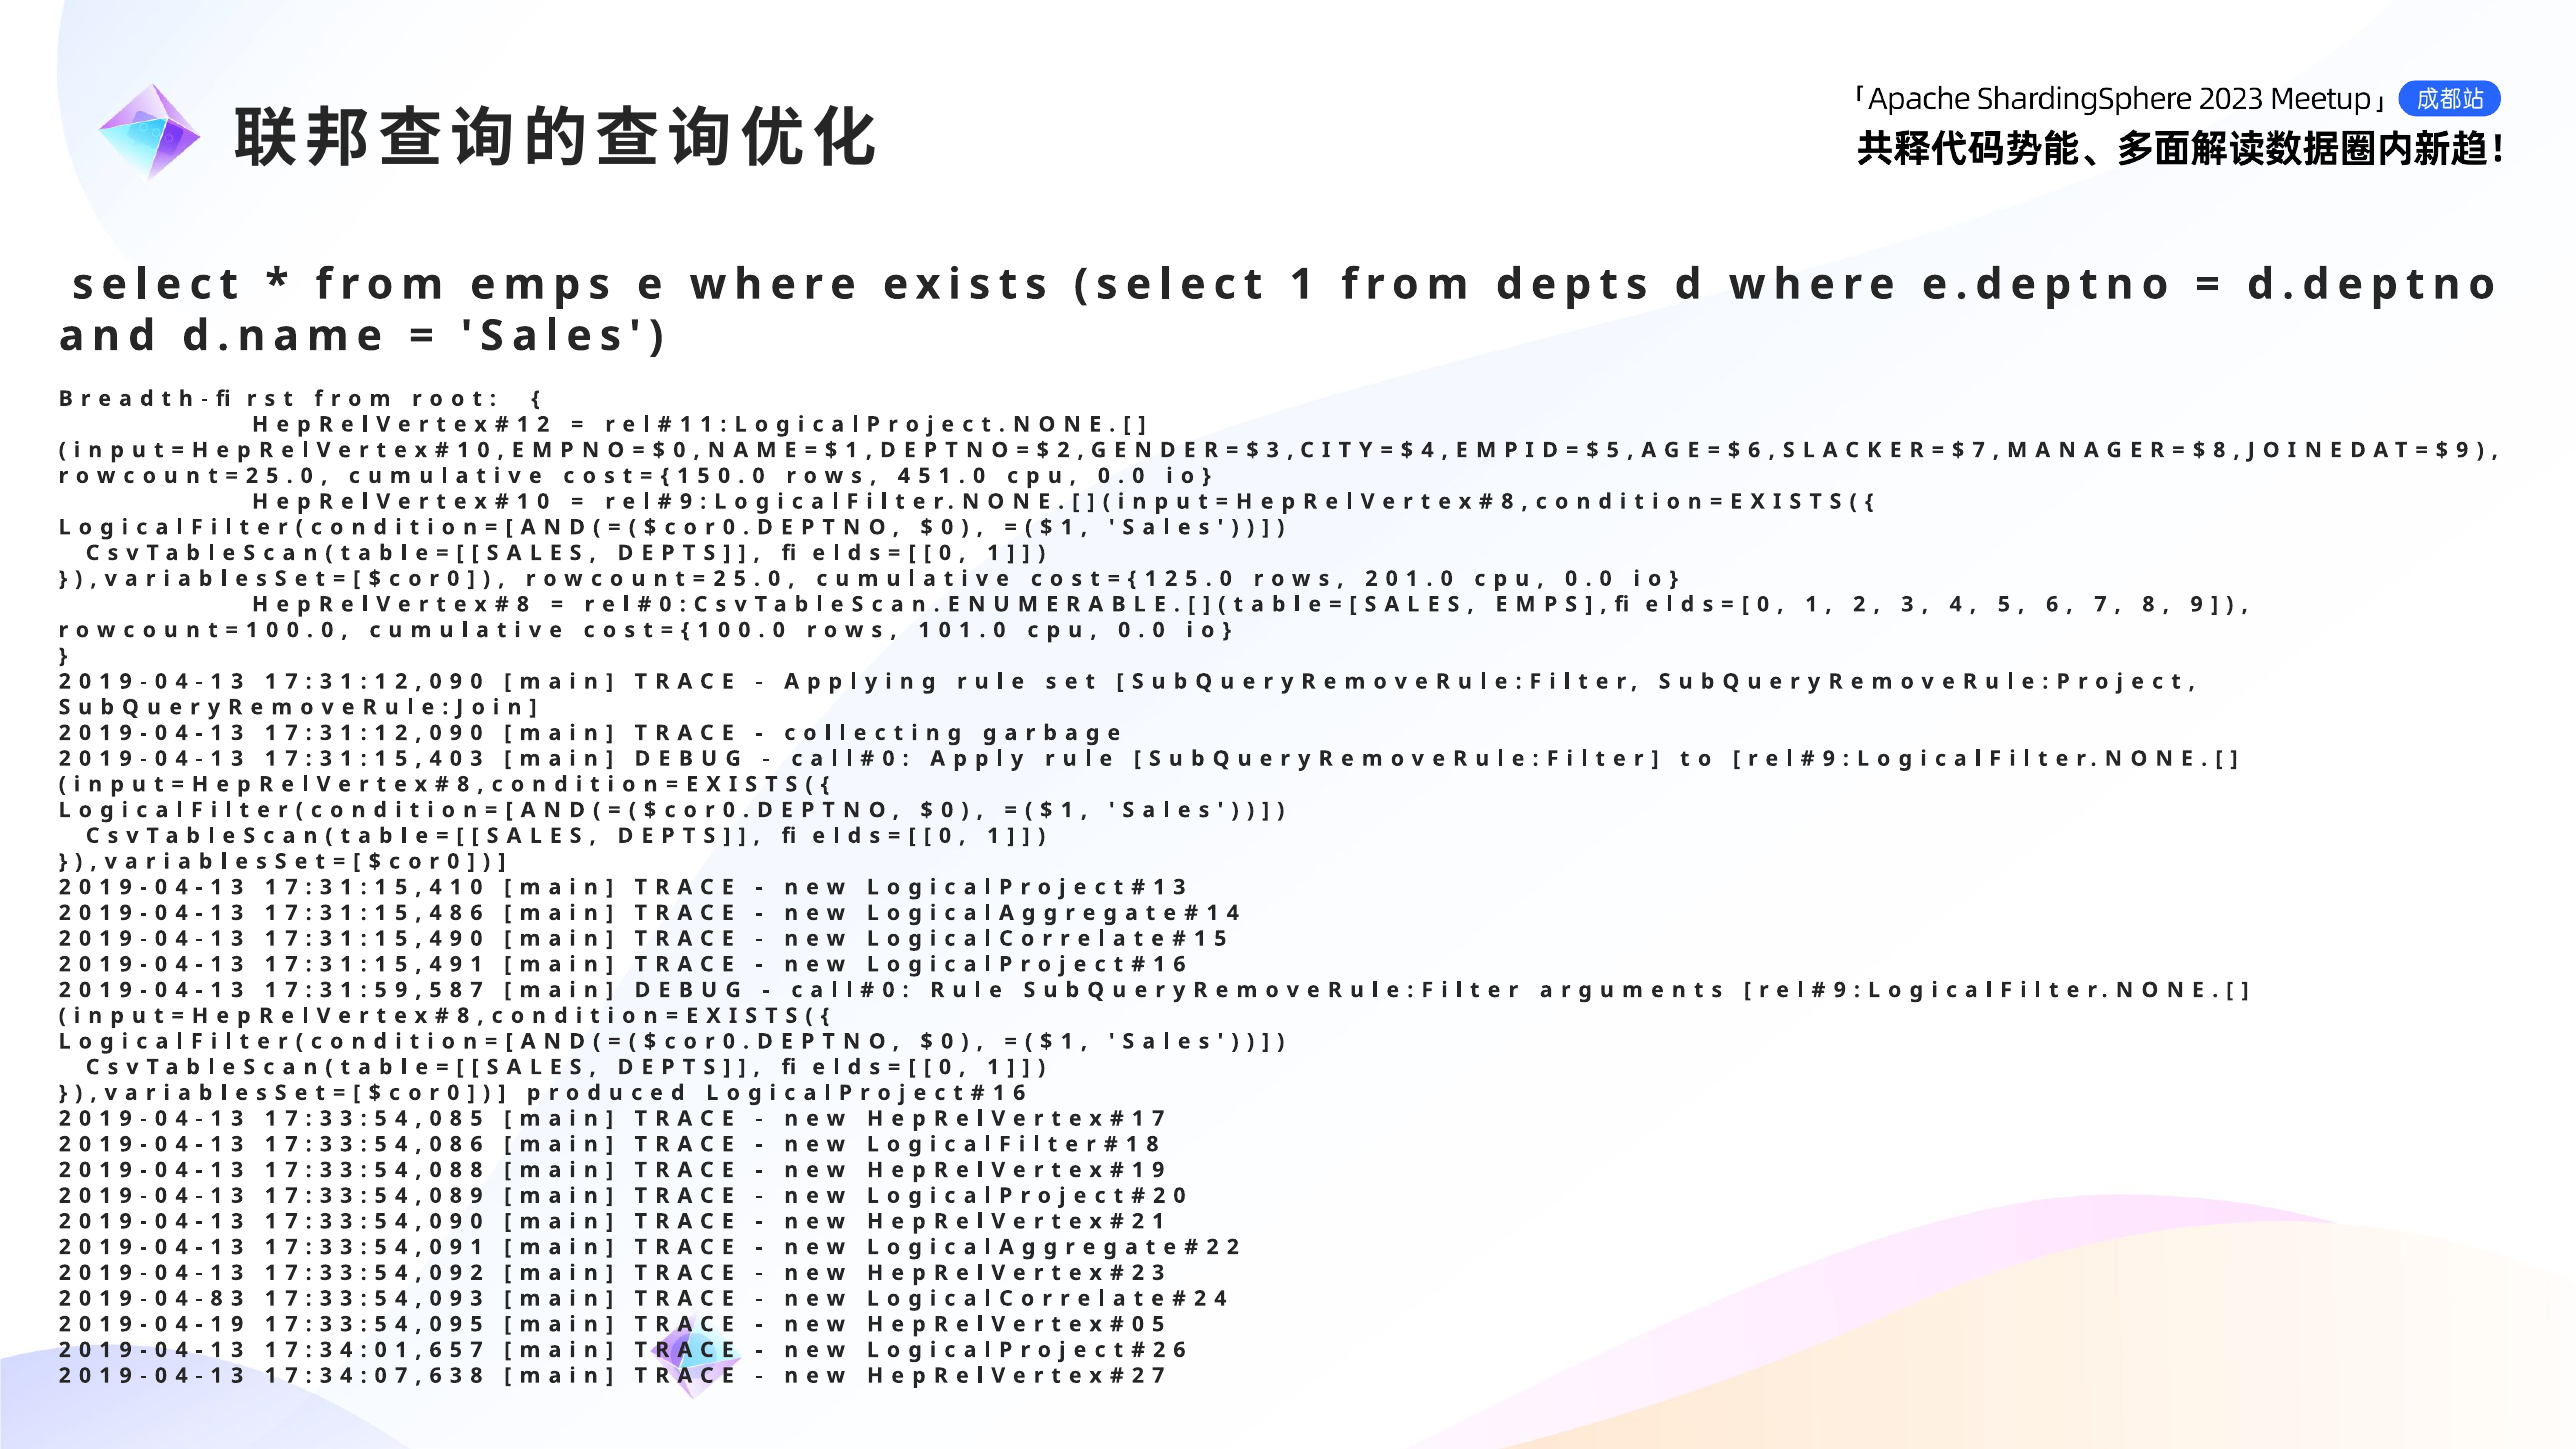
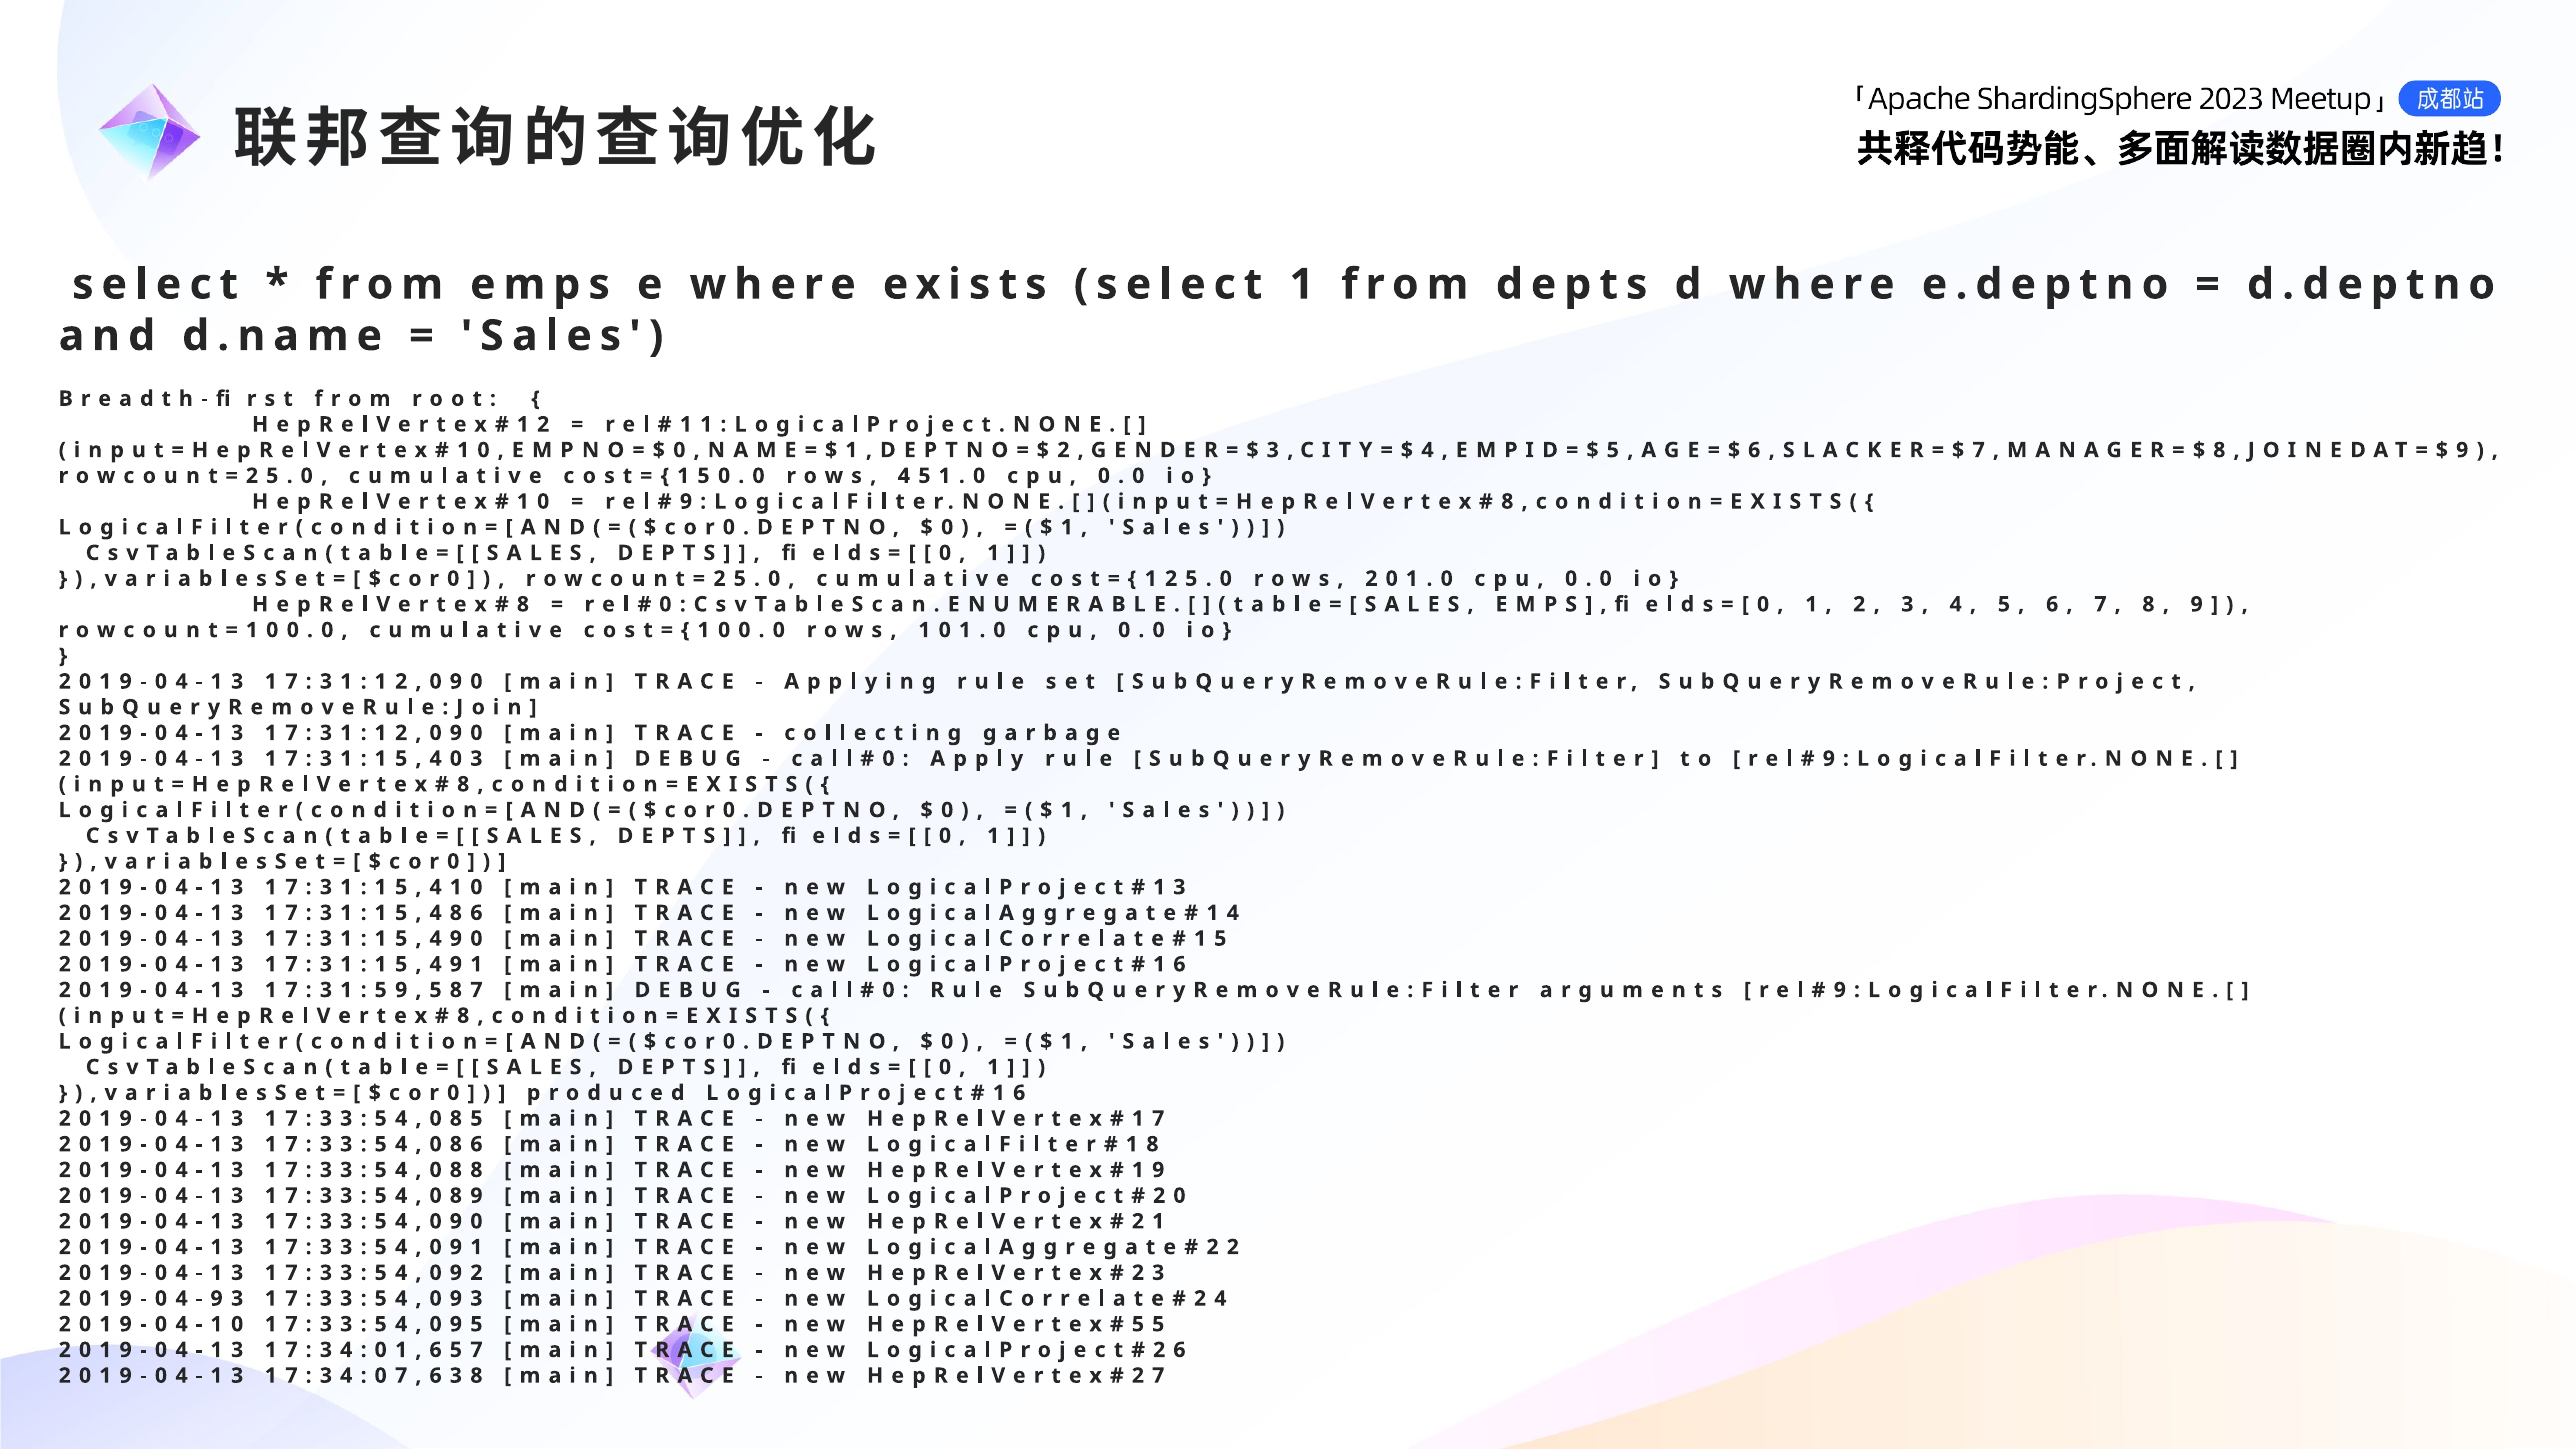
8 at (217, 1299): 8 -> 9
9 at (237, 1324): 9 -> 0
0 at (1138, 1324): 0 -> 5
